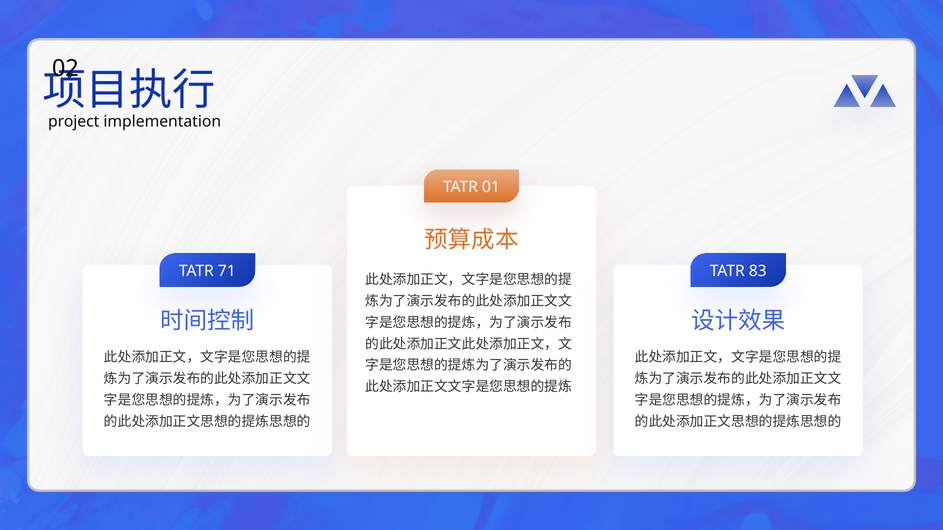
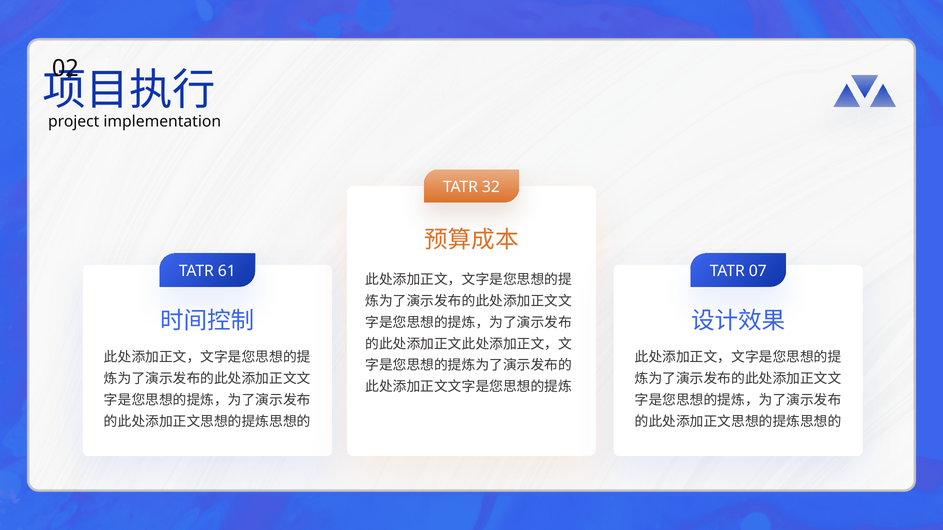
01: 01 -> 32
71: 71 -> 61
83: 83 -> 07
